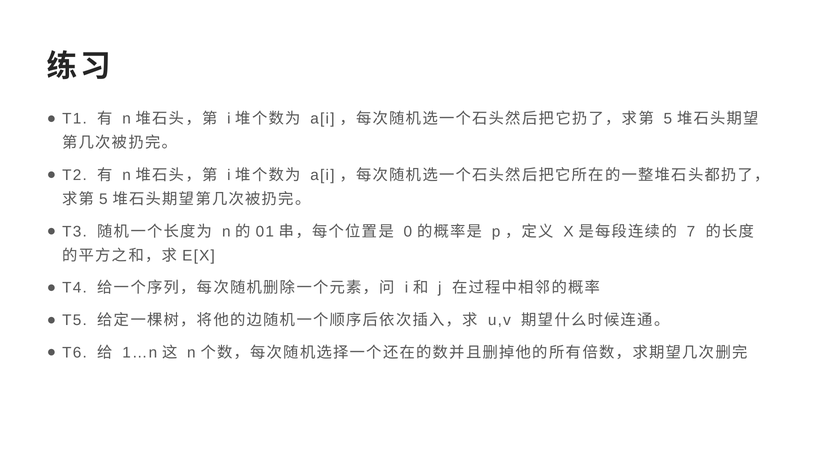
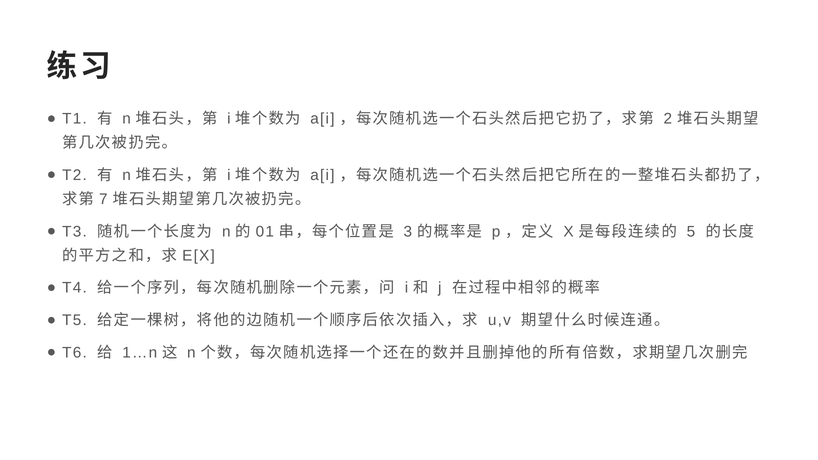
5 at (668, 119): 5 -> 2
5 at (103, 199): 5 -> 7
0: 0 -> 3
7: 7 -> 5
